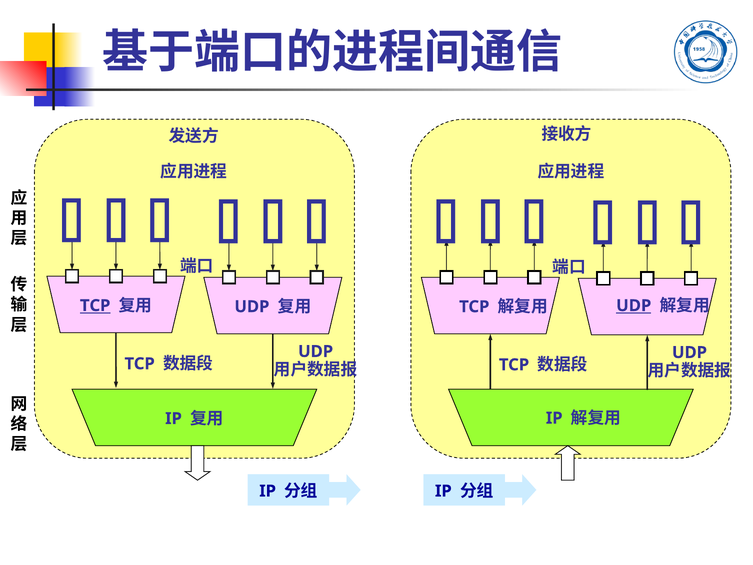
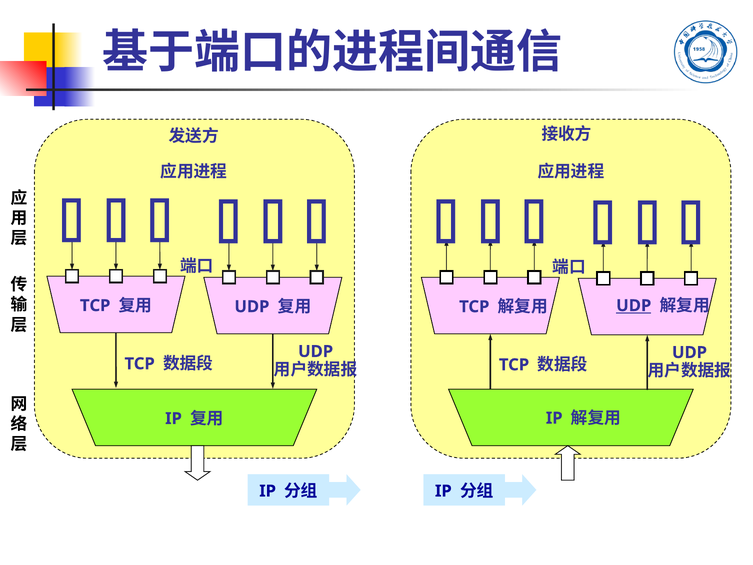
TCP at (95, 305) underline: present -> none
